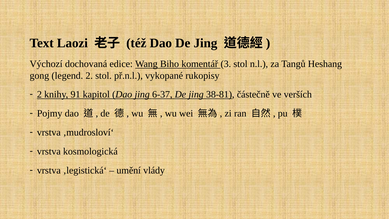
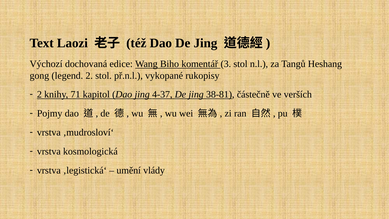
91: 91 -> 71
6-37: 6-37 -> 4-37
